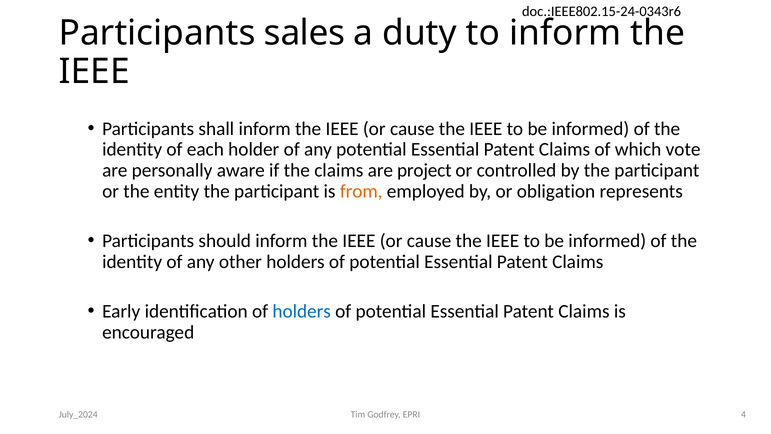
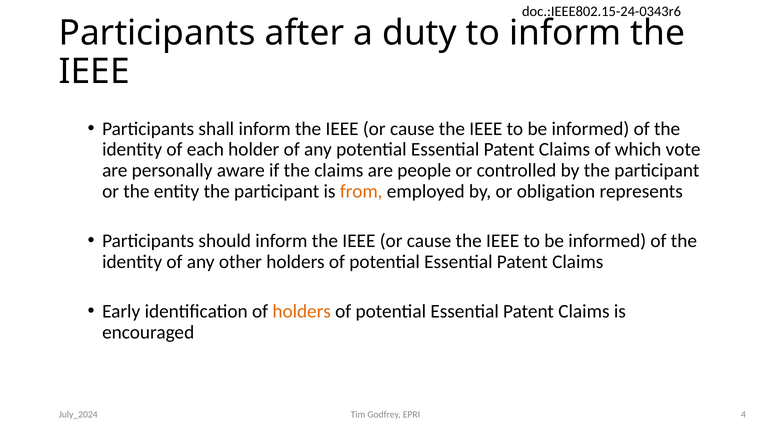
sales: sales -> after
project: project -> people
holders at (302, 311) colour: blue -> orange
